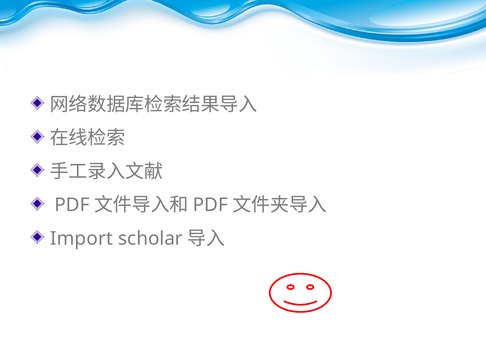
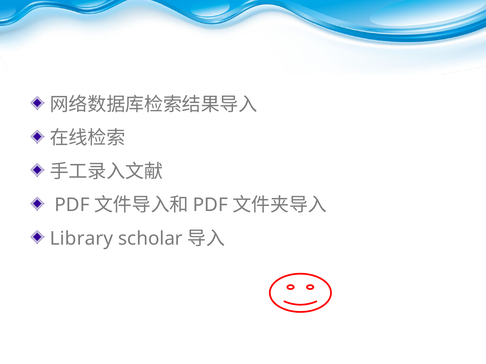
Import: Import -> Library
